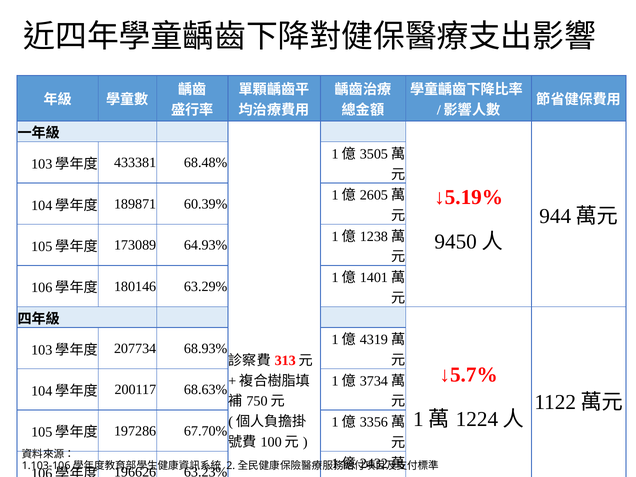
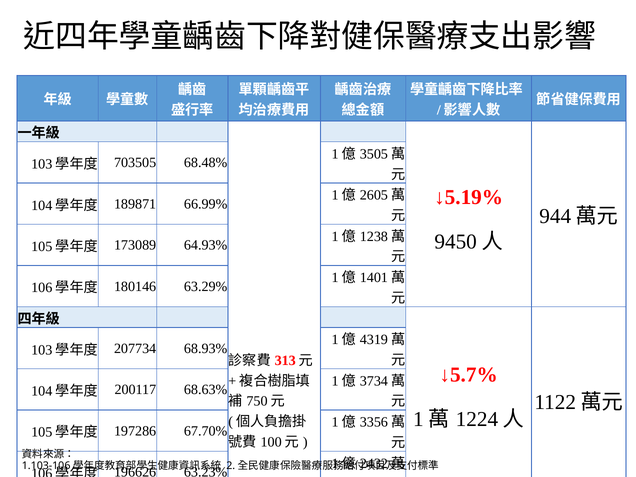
433381: 433381 -> 703505
60.39%: 60.39% -> 66.99%
